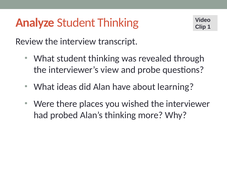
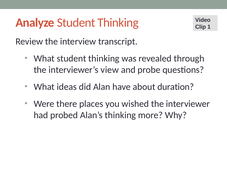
learning: learning -> duration
